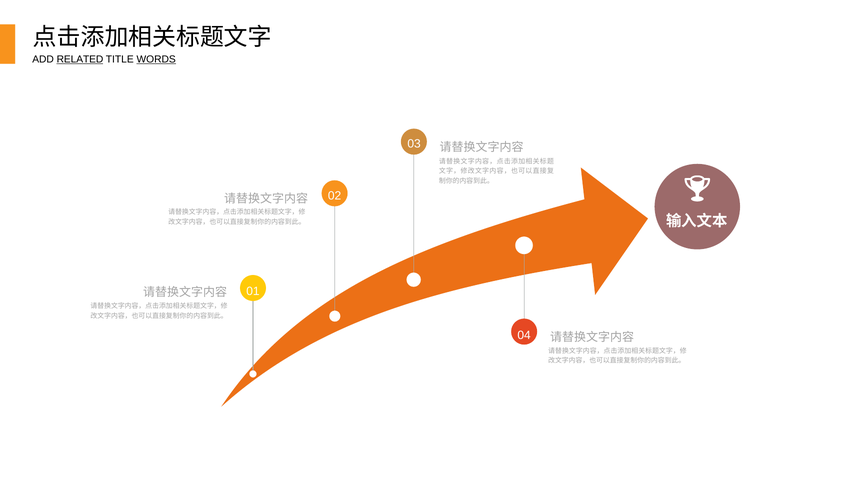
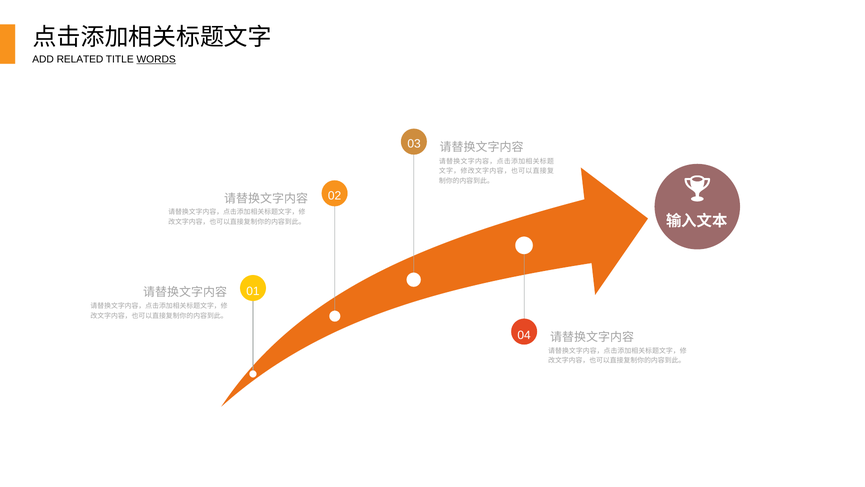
RELATED underline: present -> none
